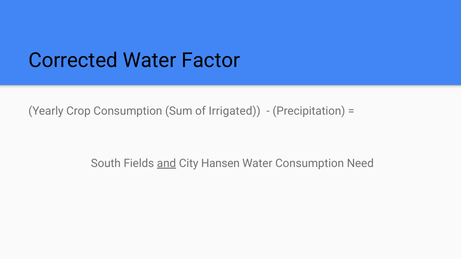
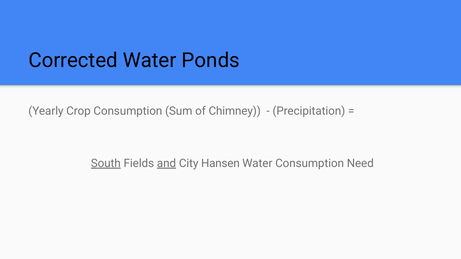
Factor: Factor -> Ponds
Irrigated: Irrigated -> Chimney
South underline: none -> present
